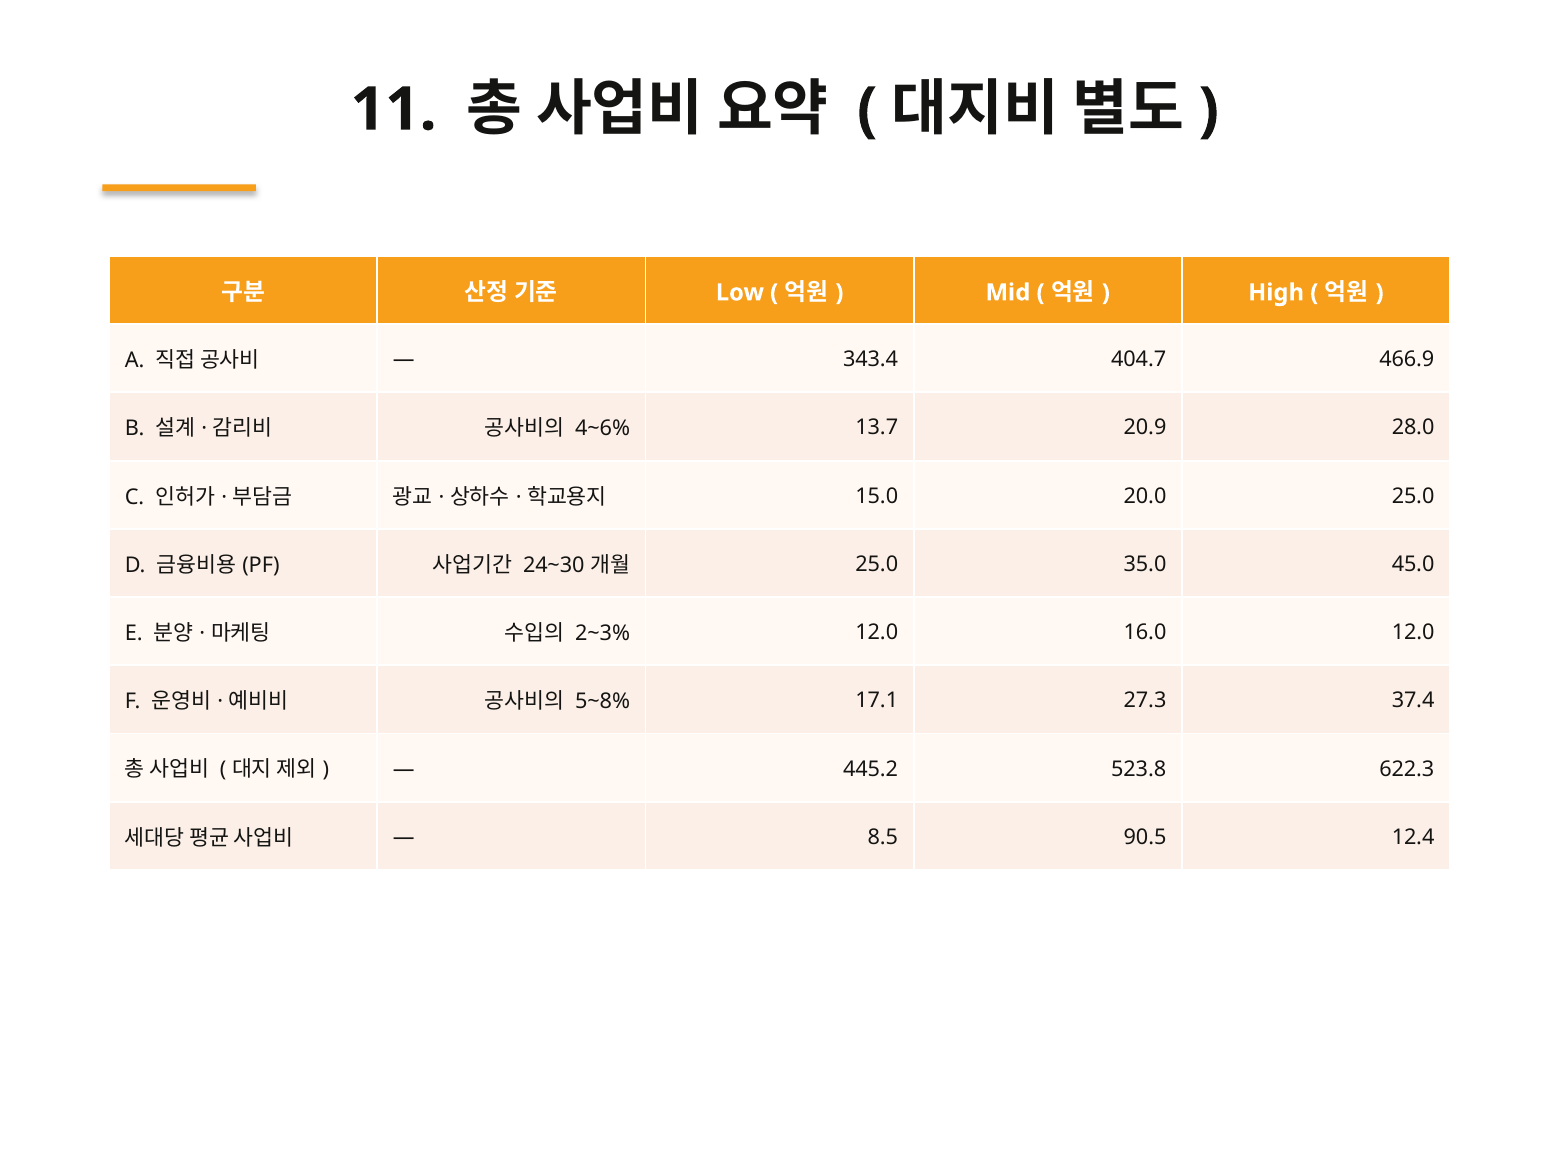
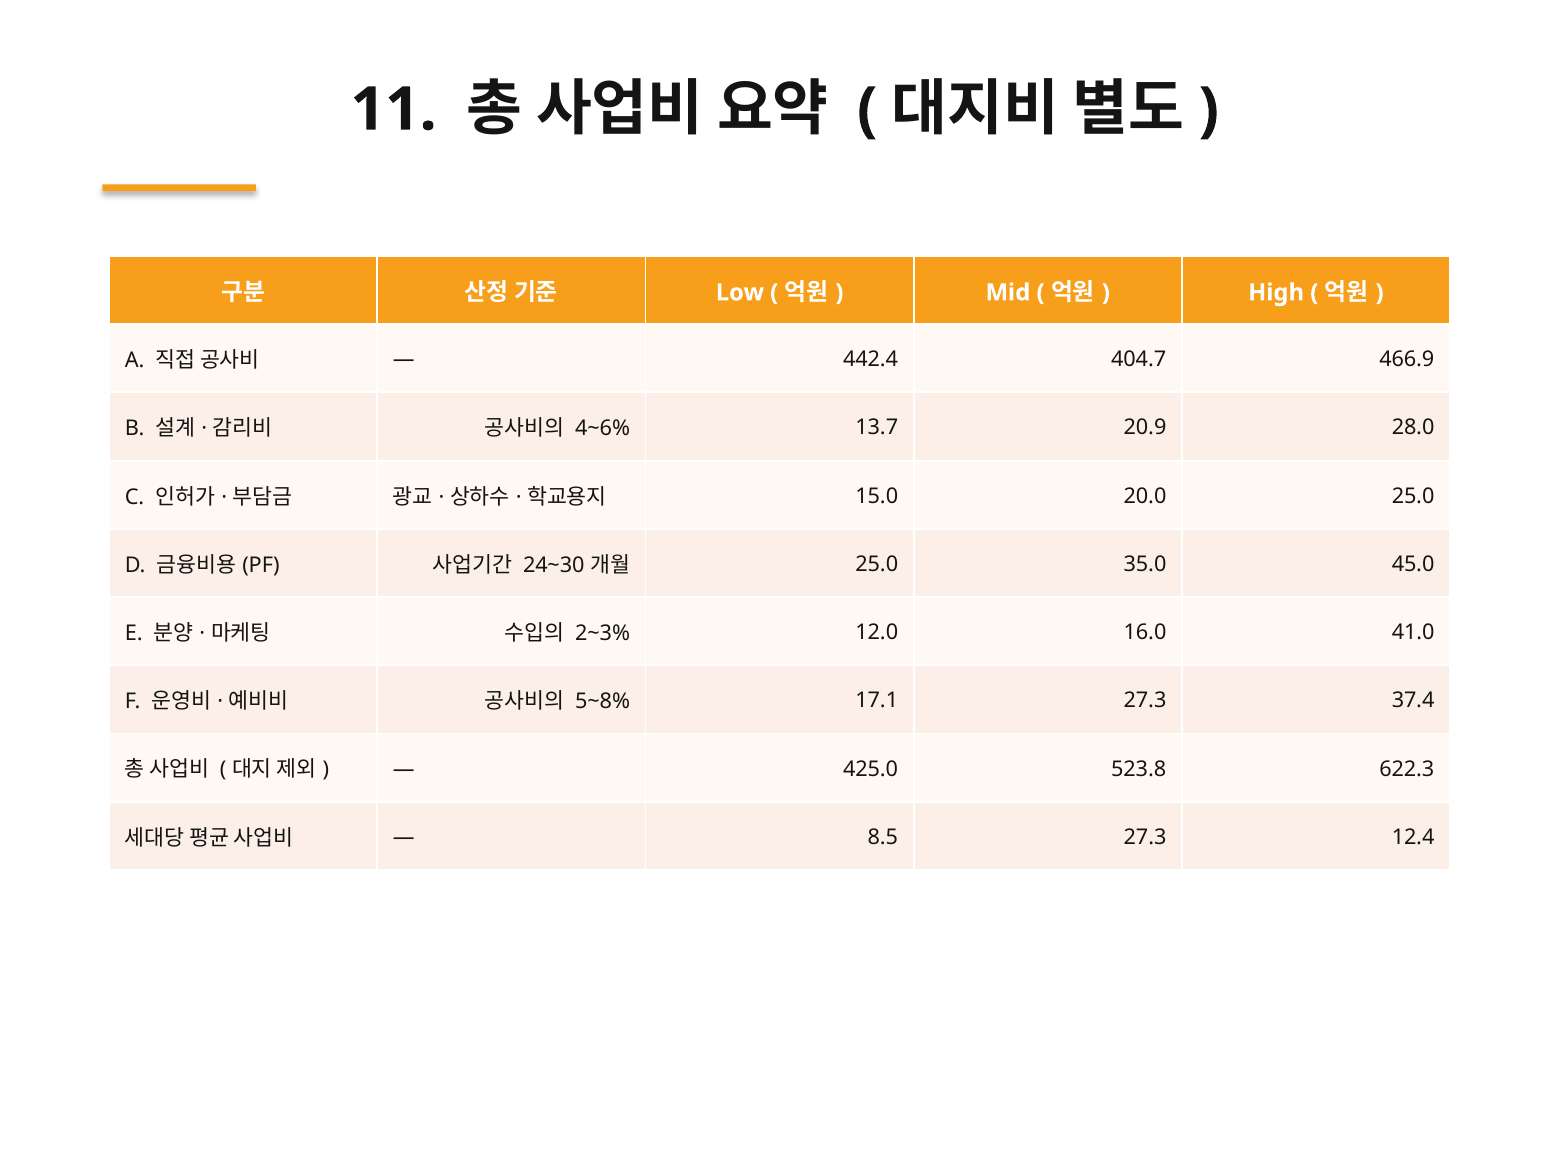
343.4: 343.4 -> 442.4
16.0 12.0: 12.0 -> 41.0
445.2: 445.2 -> 425.0
8.5 90.5: 90.5 -> 27.3
